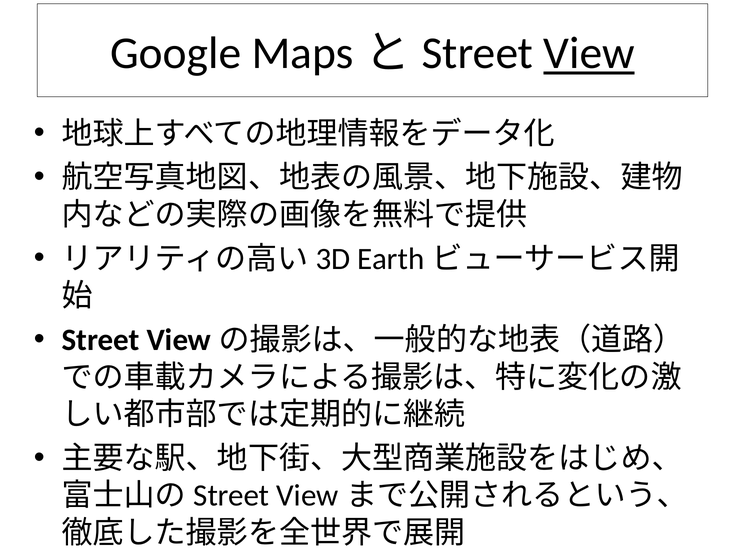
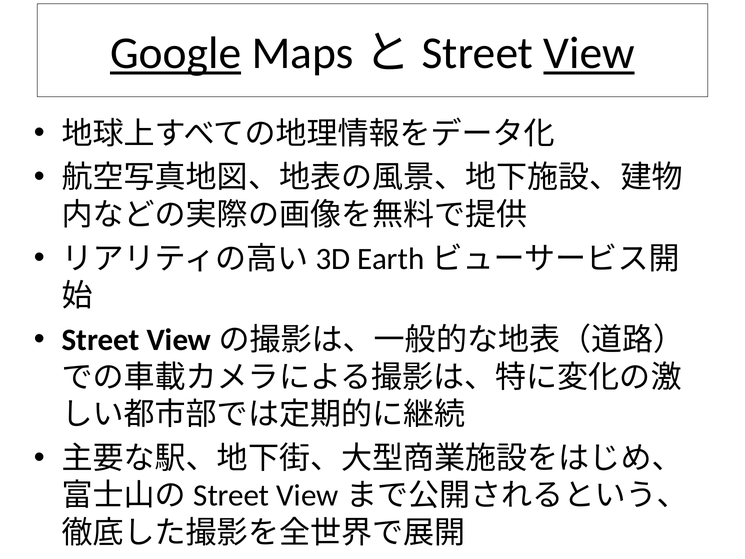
Google underline: none -> present
